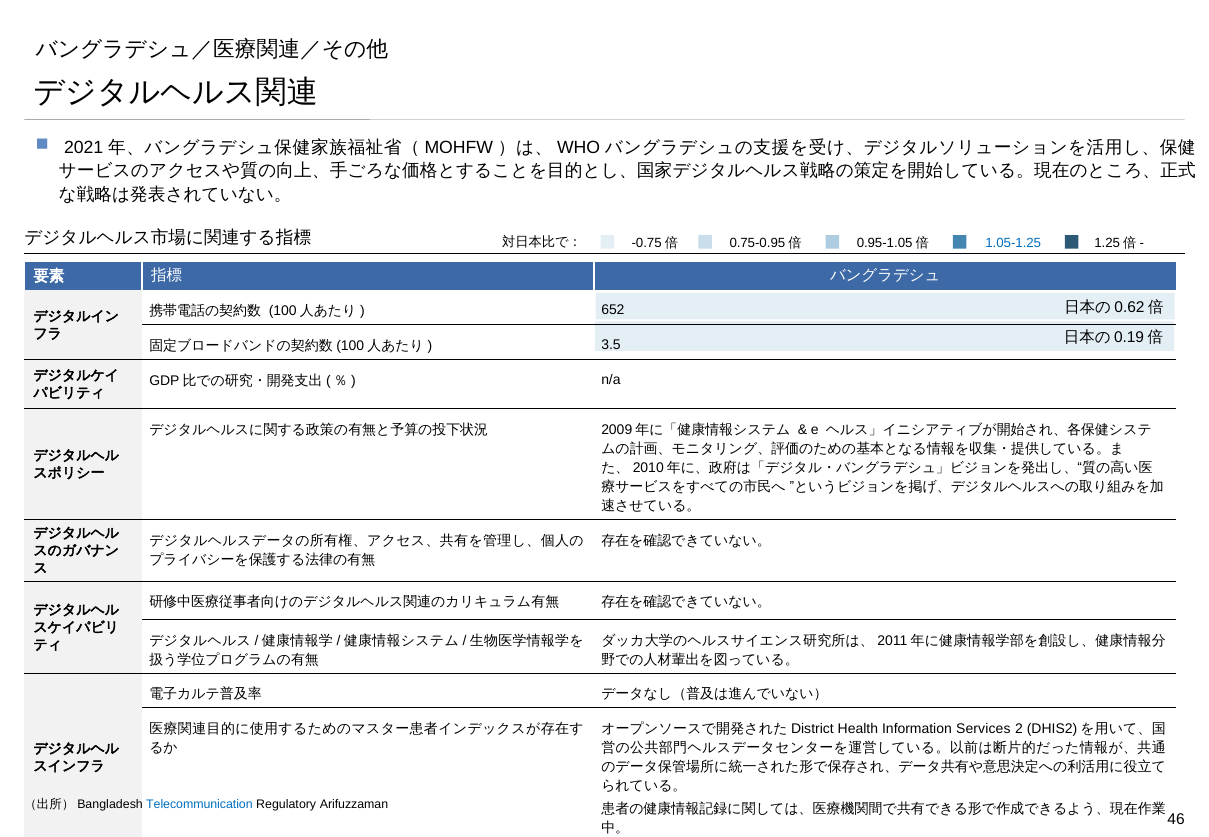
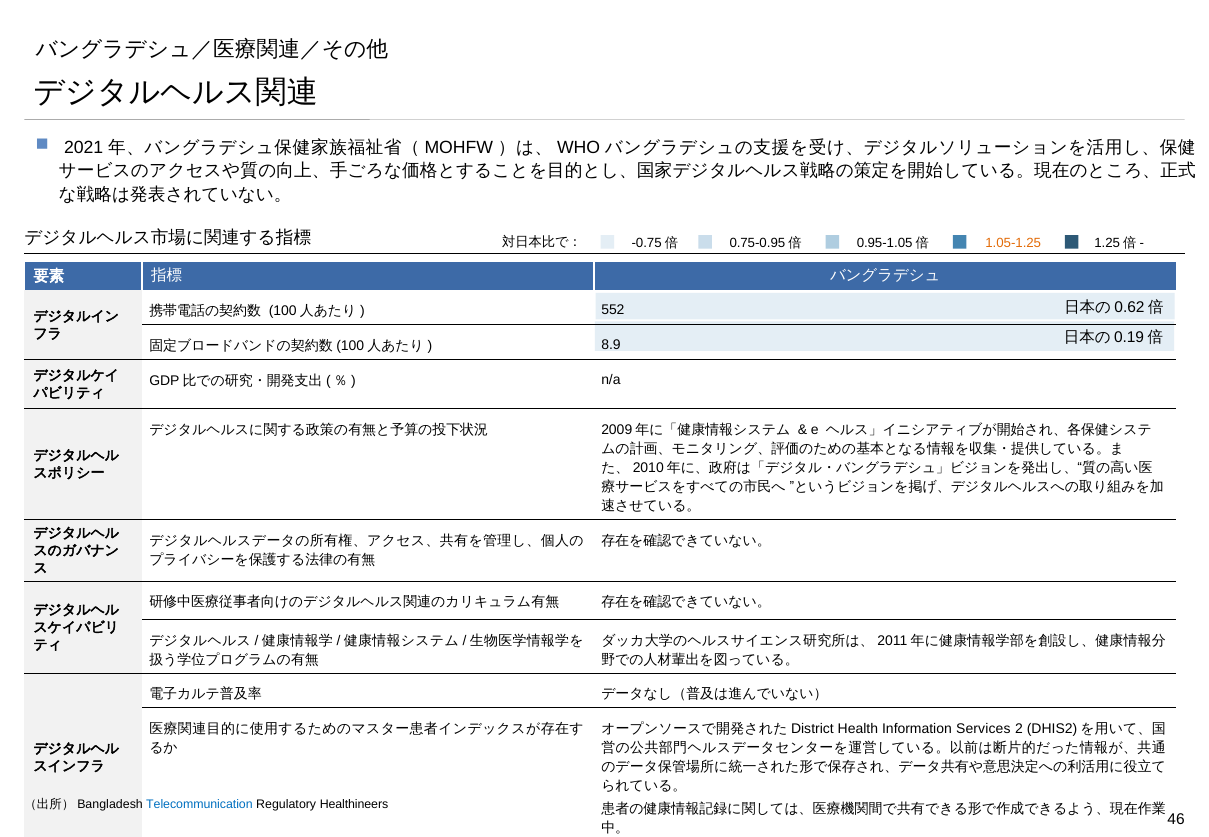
1.05-1.25 colour: blue -> orange
652: 652 -> 552
3.5: 3.5 -> 8.9
Arifuzzaman: Arifuzzaman -> Healthineers
